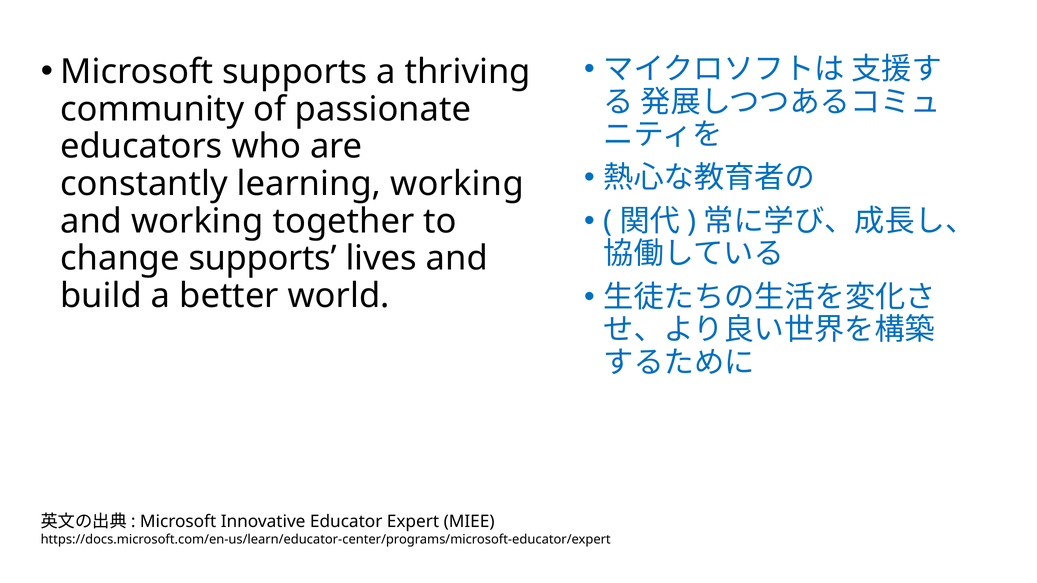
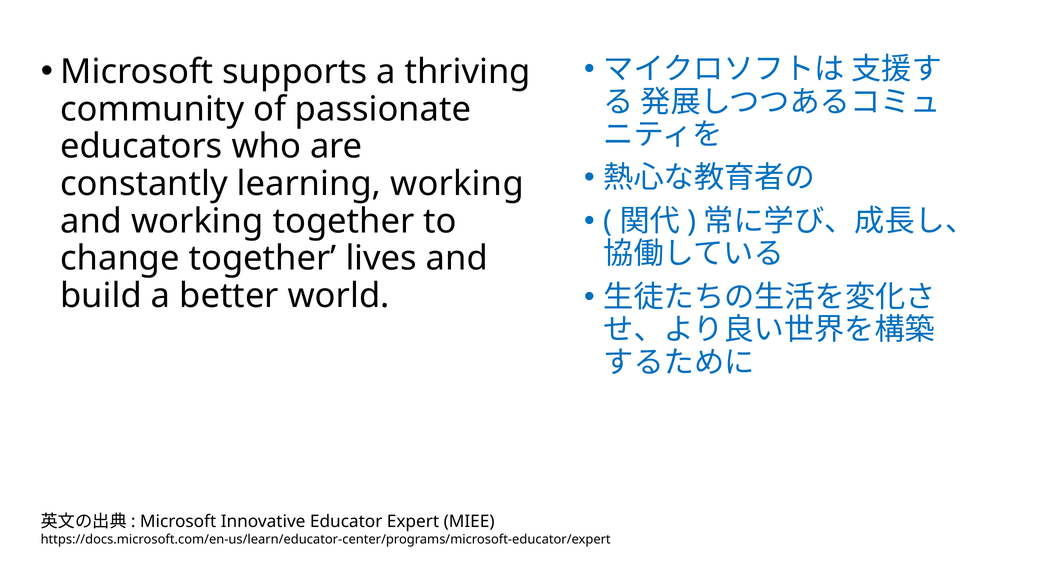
change supports: supports -> together
